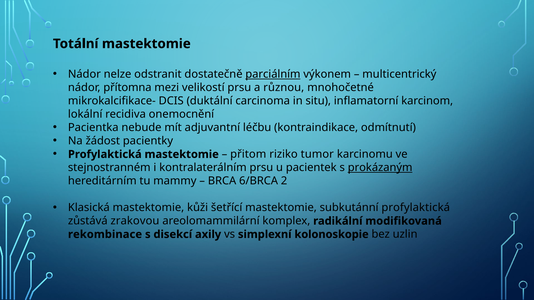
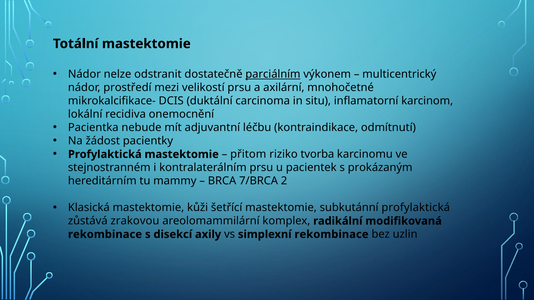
přítomna: přítomna -> prostředí
různou: různou -> axilární
tumor: tumor -> tvorba
prokázaným underline: present -> none
6/BRCA: 6/BRCA -> 7/BRCA
simplexní kolonoskopie: kolonoskopie -> rekombinace
